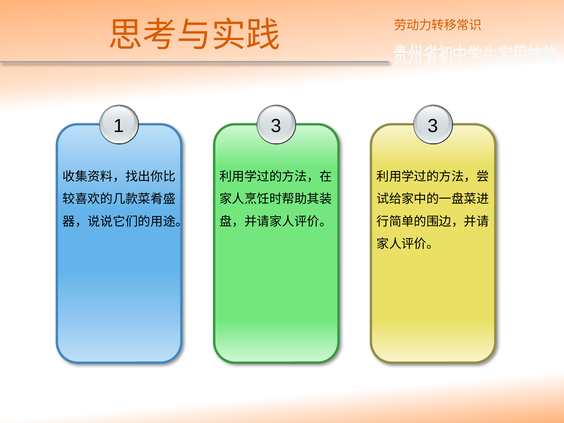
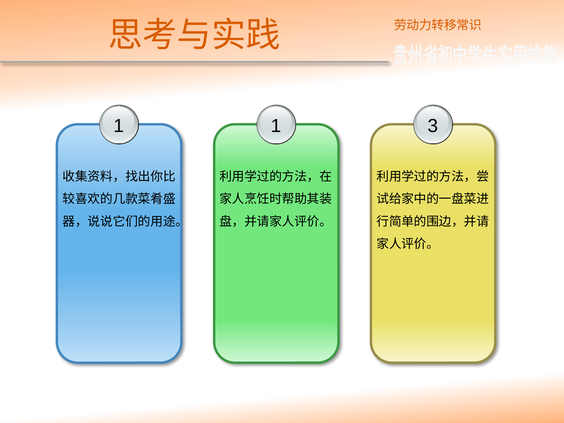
1 3: 3 -> 1
